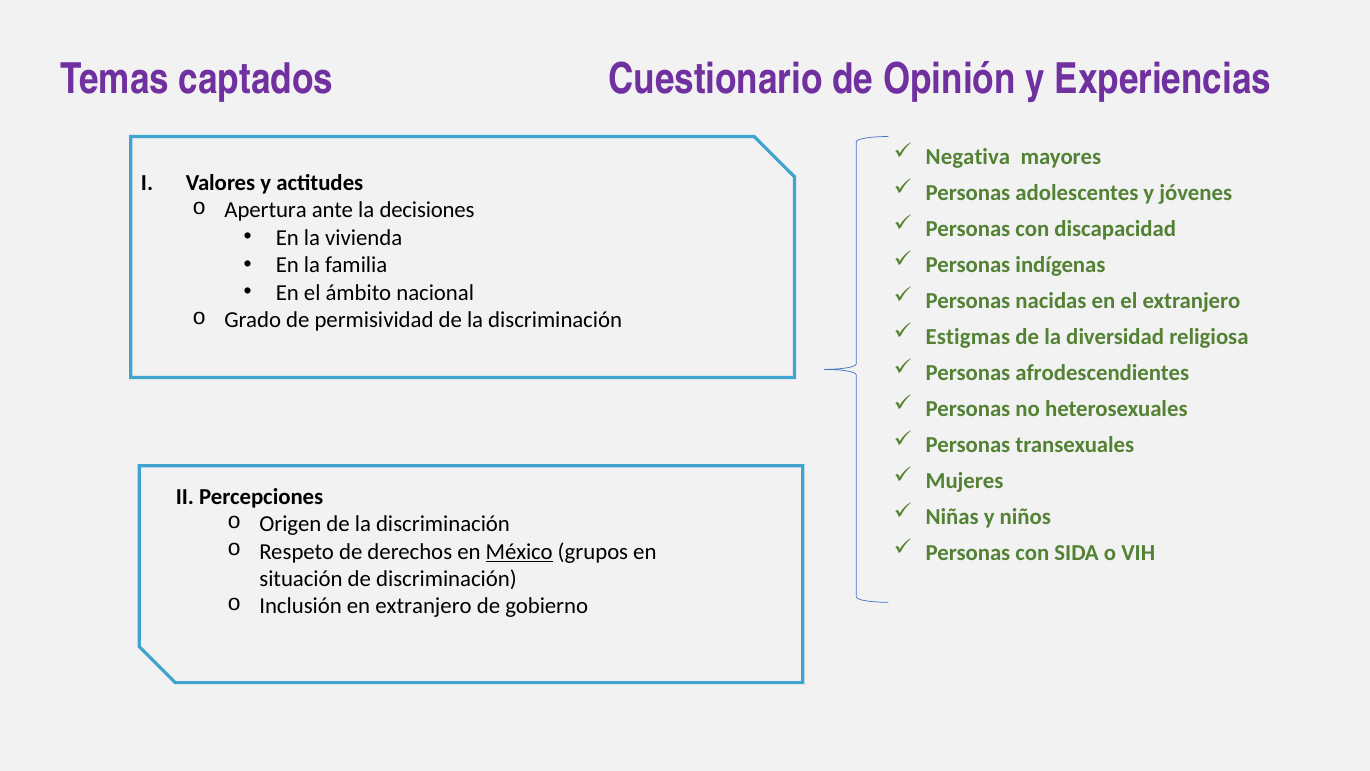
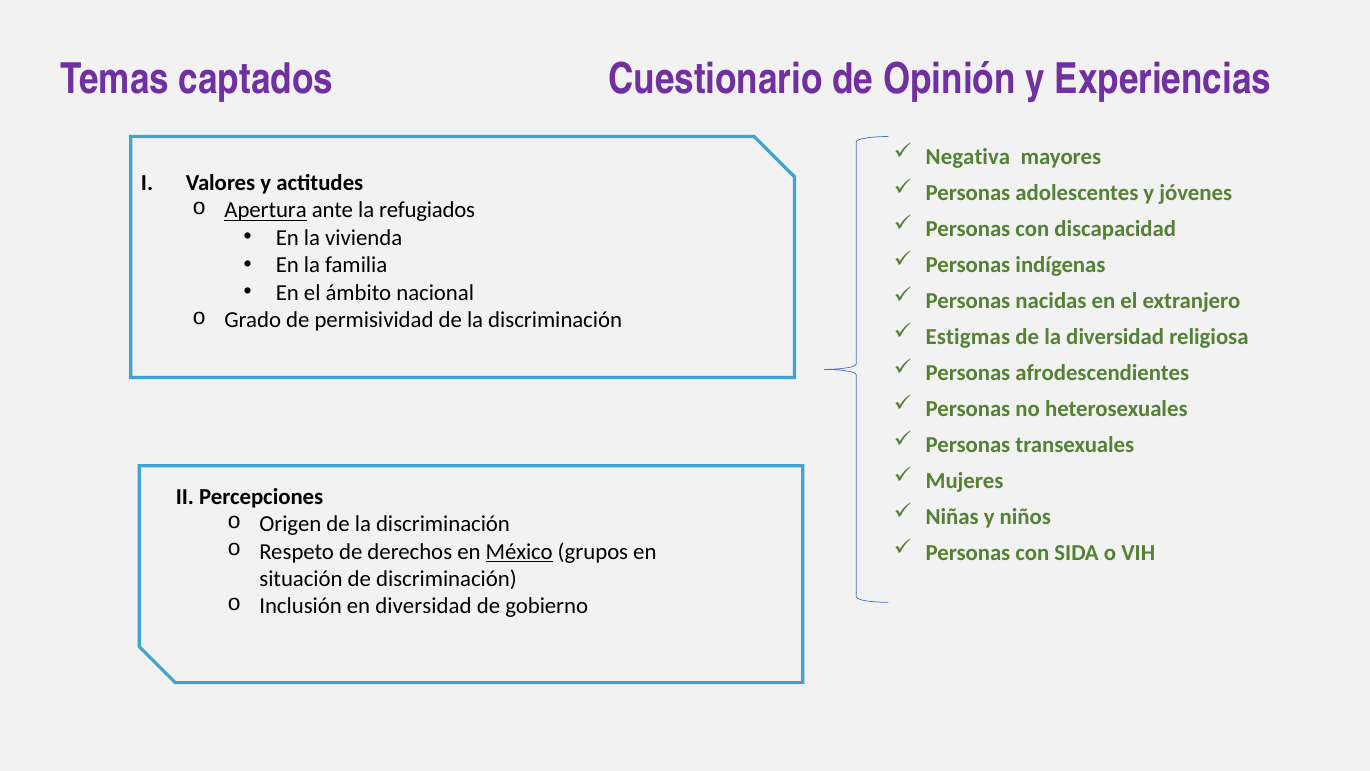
Apertura underline: none -> present
decisiones: decisiones -> refugiados
en extranjero: extranjero -> diversidad
